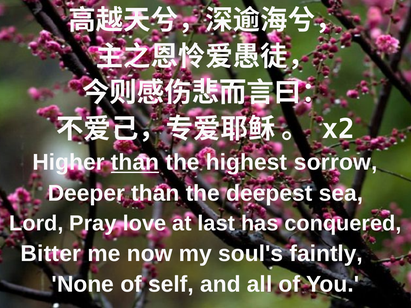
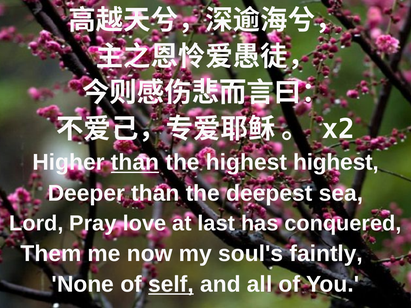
highest sorrow: sorrow -> highest
Bitter: Bitter -> Them
self underline: none -> present
